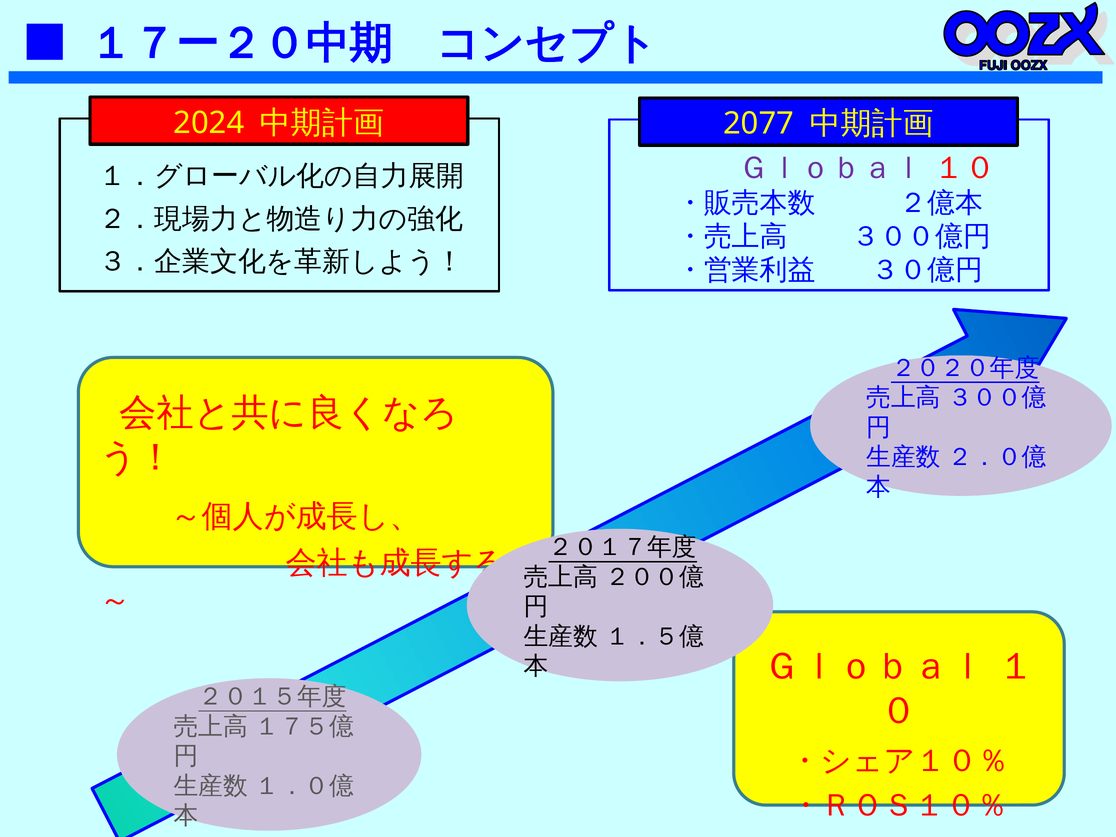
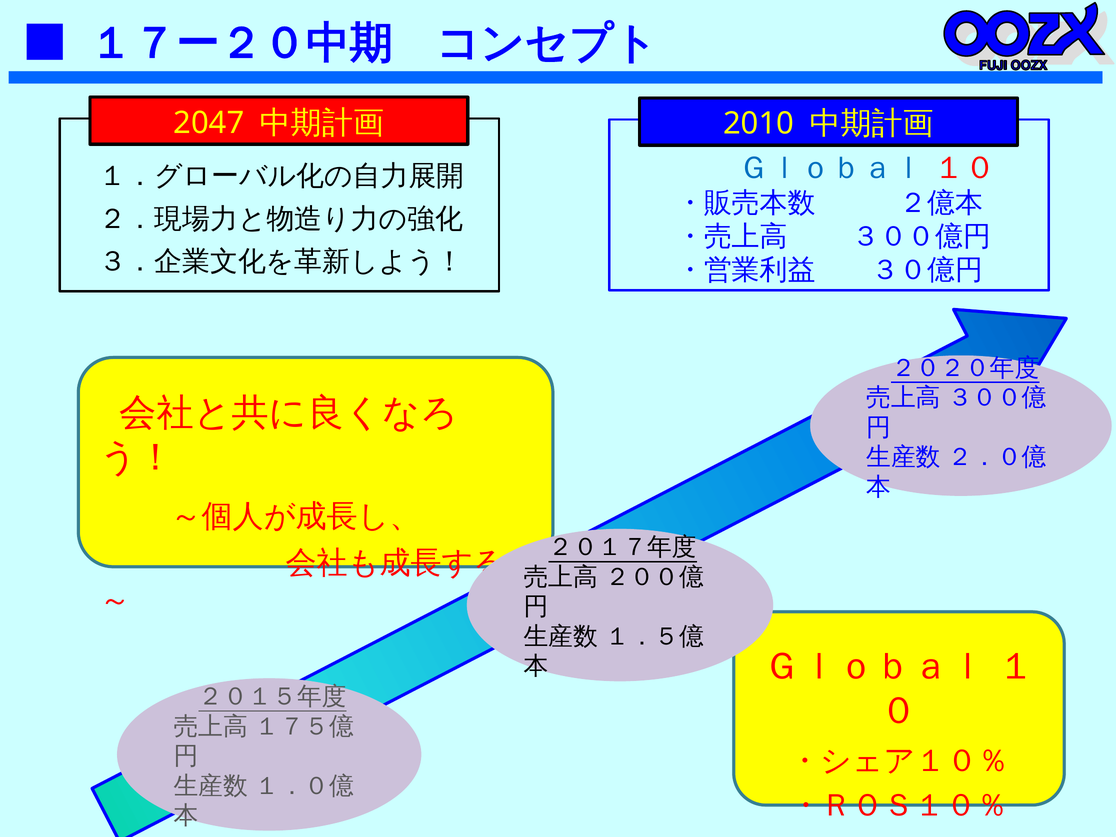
2024: 2024 -> 2047
2077: 2077 -> 2010
Ｇｌｏｂａｌ at (831, 168) colour: purple -> blue
